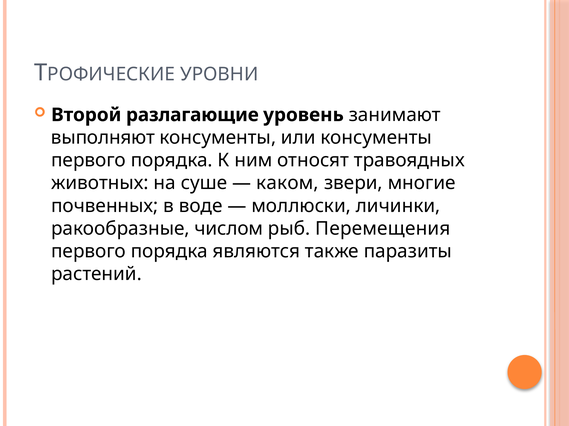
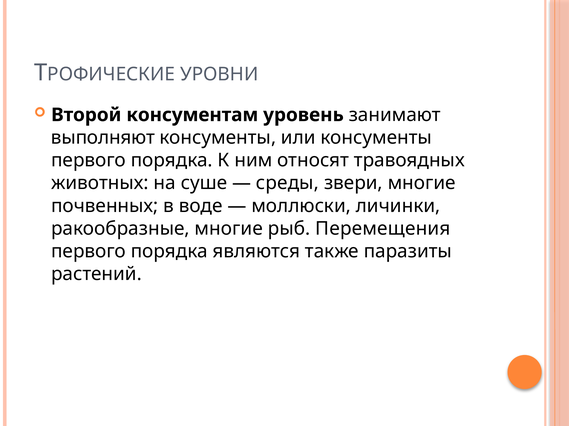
разлагающие: разлагающие -> консументам
каком: каком -> среды
ракообразные числом: числом -> многие
